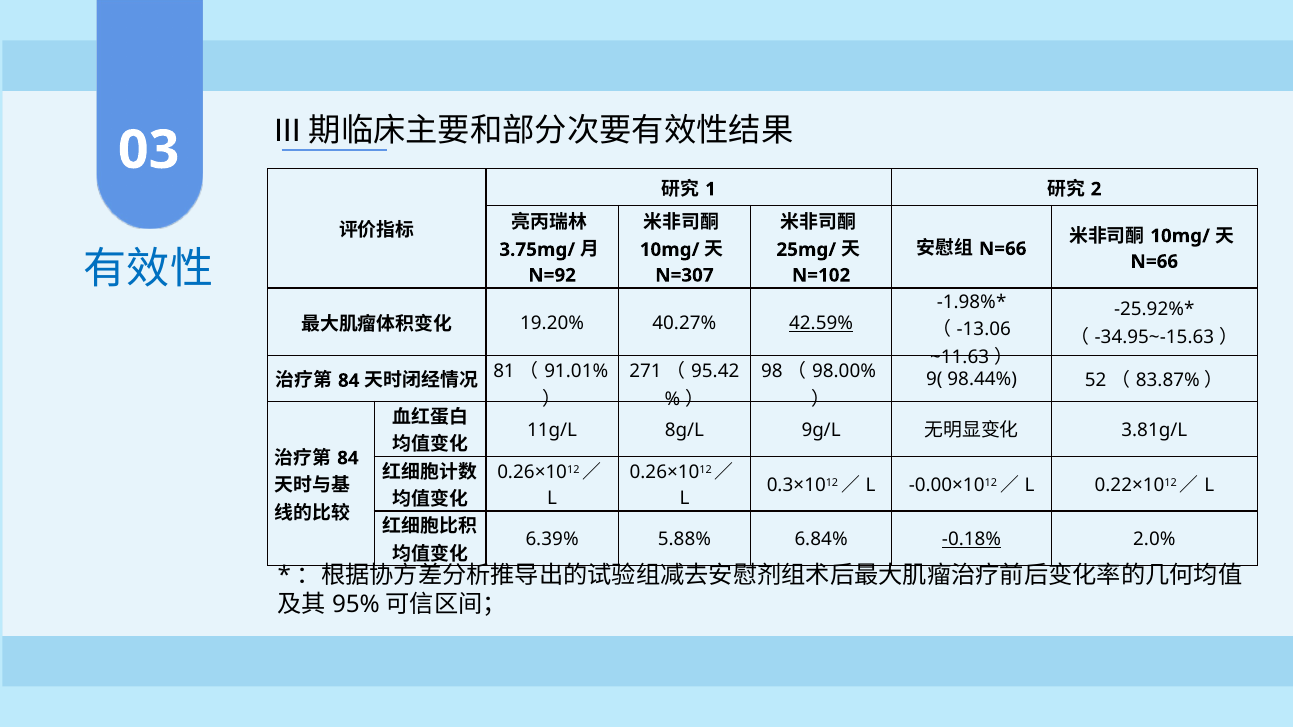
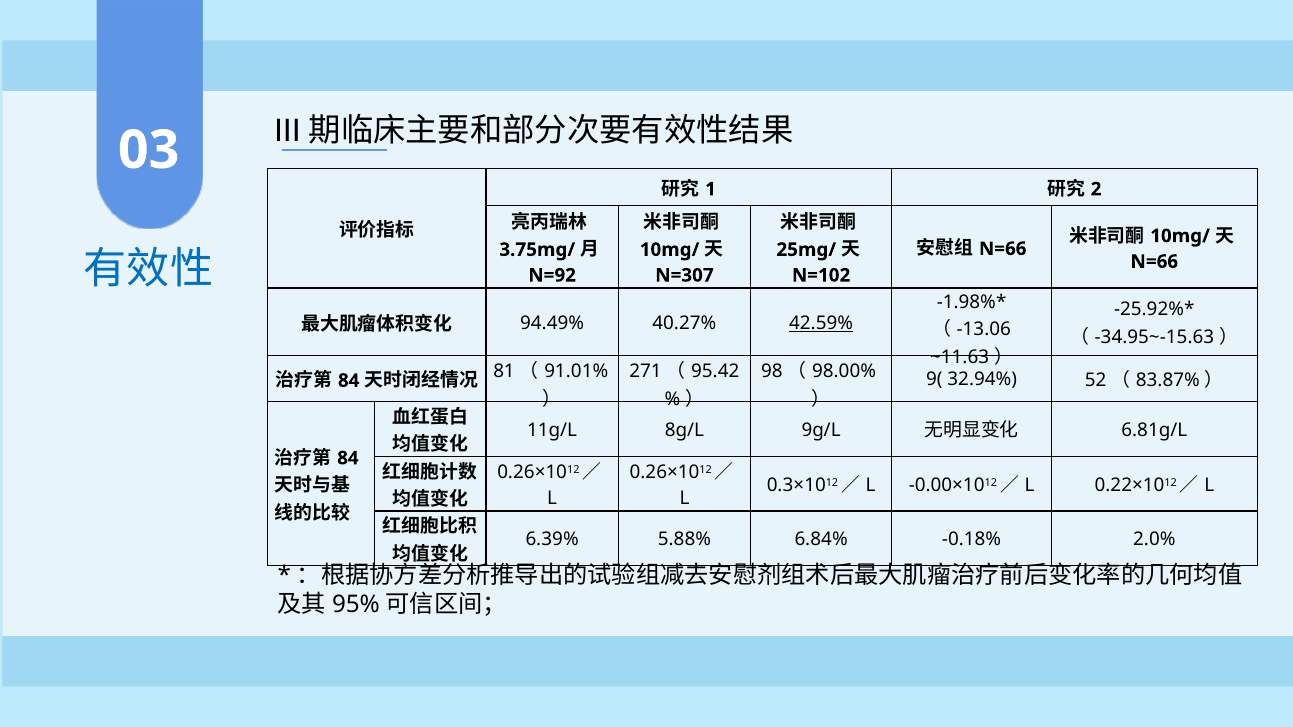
19.20%: 19.20% -> 94.49%
98.44%: 98.44% -> 32.94%
3.81g/L: 3.81g/L -> 6.81g/L
-0.18% underline: present -> none
